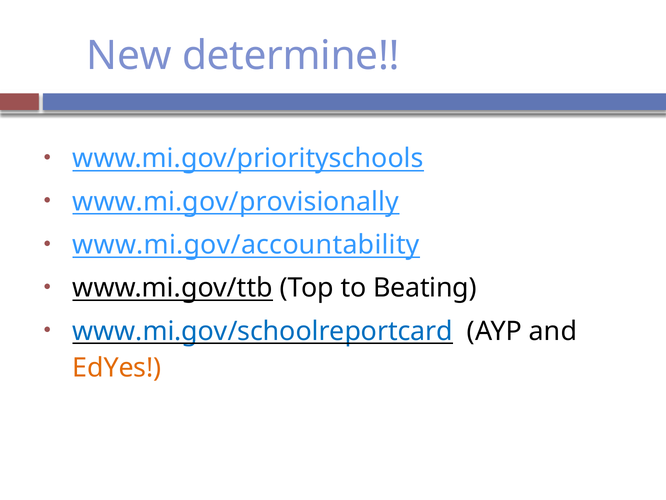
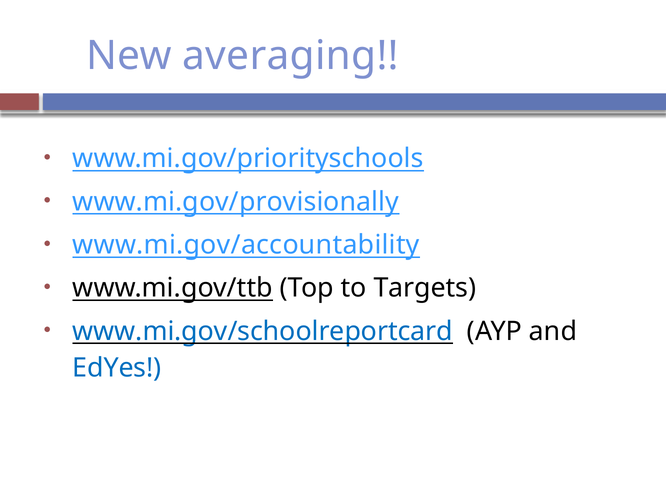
determine: determine -> averaging
Beating: Beating -> Targets
EdYes colour: orange -> blue
